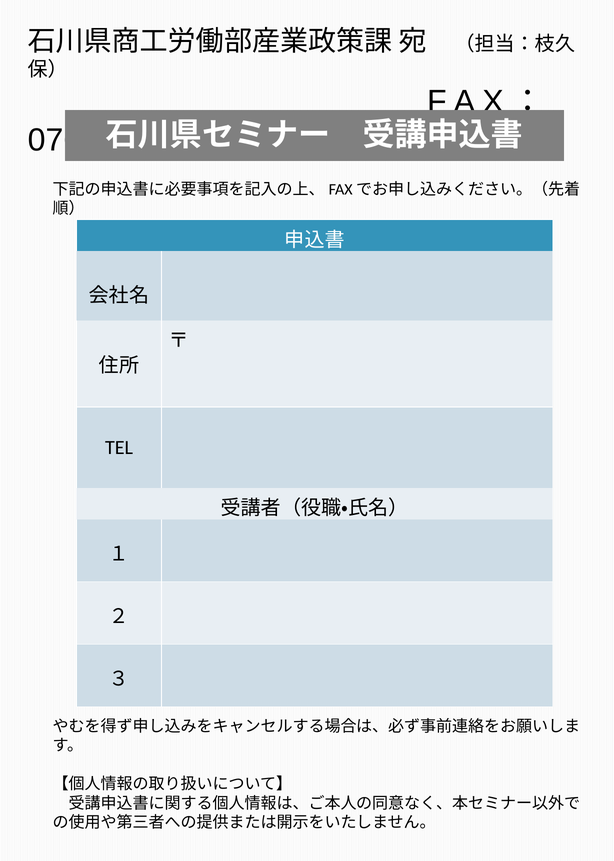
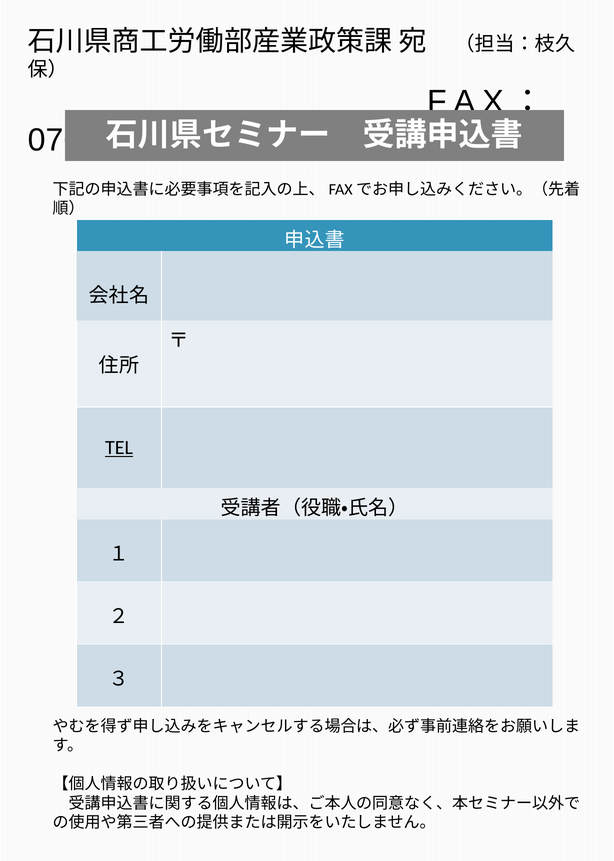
TEL underline: none -> present
